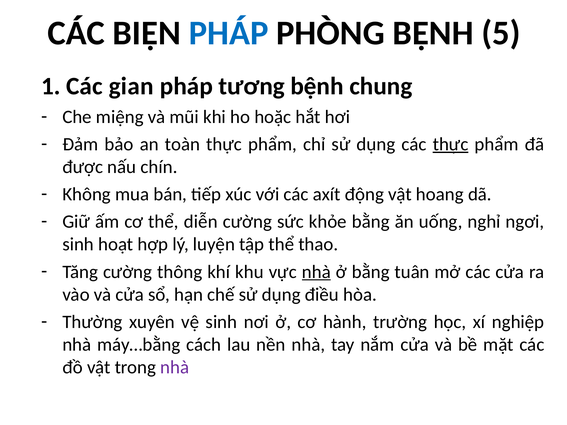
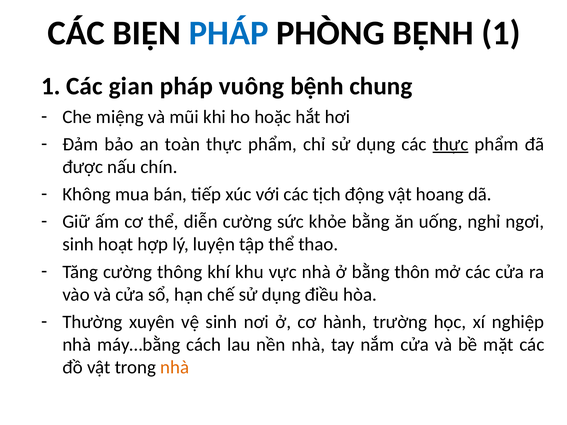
BỆNH 5: 5 -> 1
tương: tương -> vuông
axít: axít -> tịch
nhà at (316, 272) underline: present -> none
tuân: tuân -> thôn
nhà at (175, 367) colour: purple -> orange
